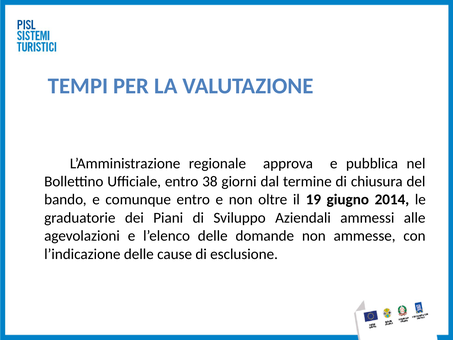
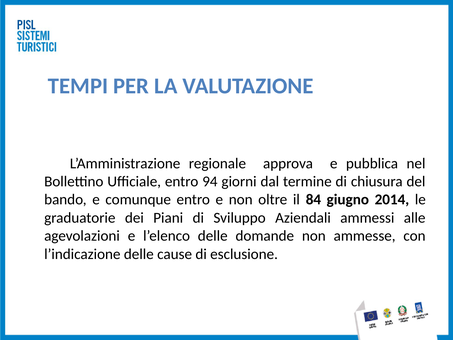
38: 38 -> 94
19: 19 -> 84
